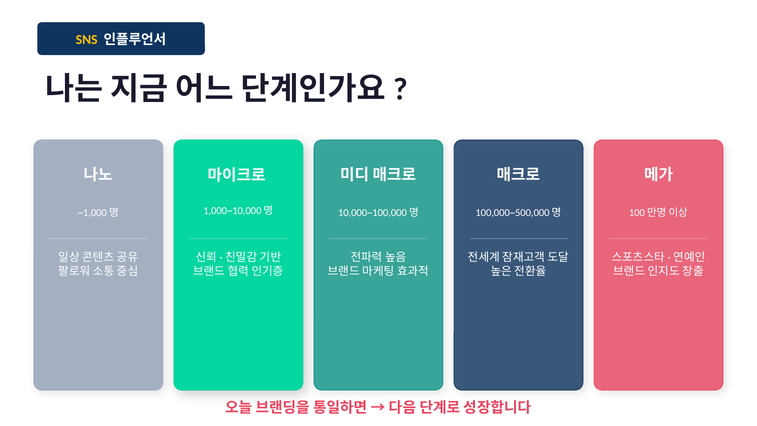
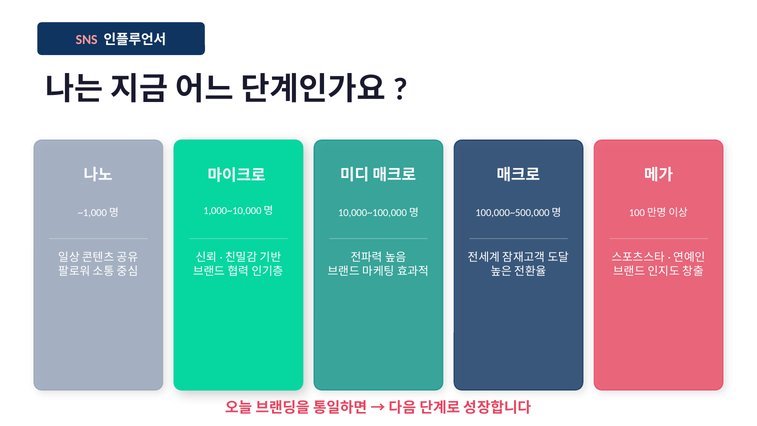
SNS colour: yellow -> pink
